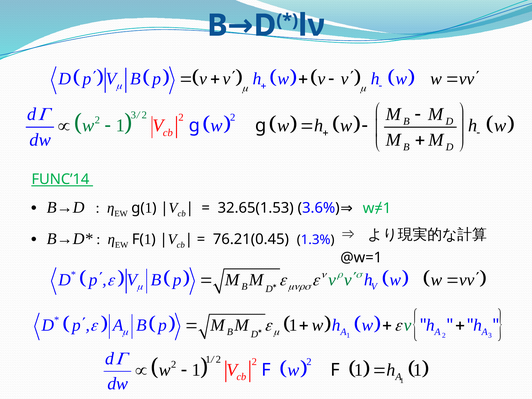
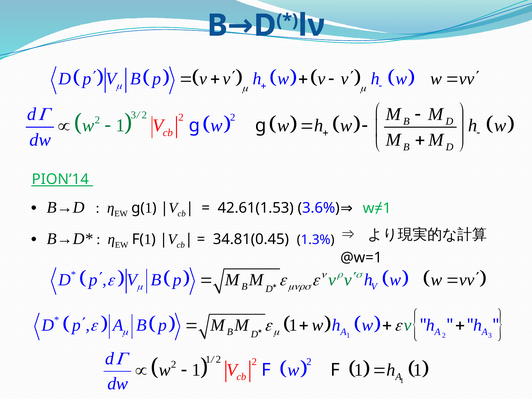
FUNC’14: FUNC’14 -> PION’14
32.65(1.53: 32.65(1.53 -> 42.61(1.53
76.21(0.45: 76.21(0.45 -> 34.81(0.45
